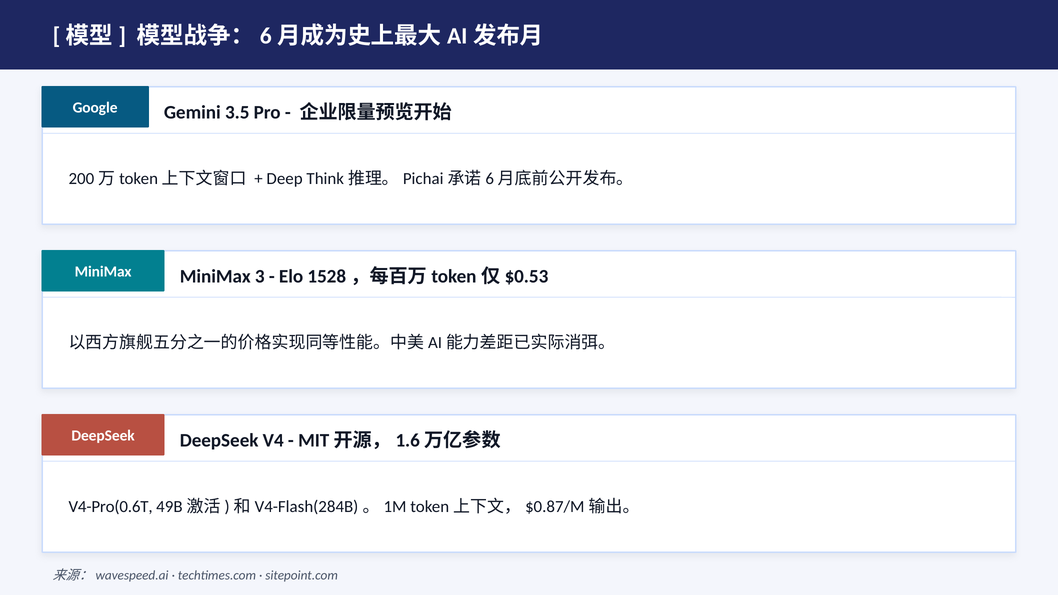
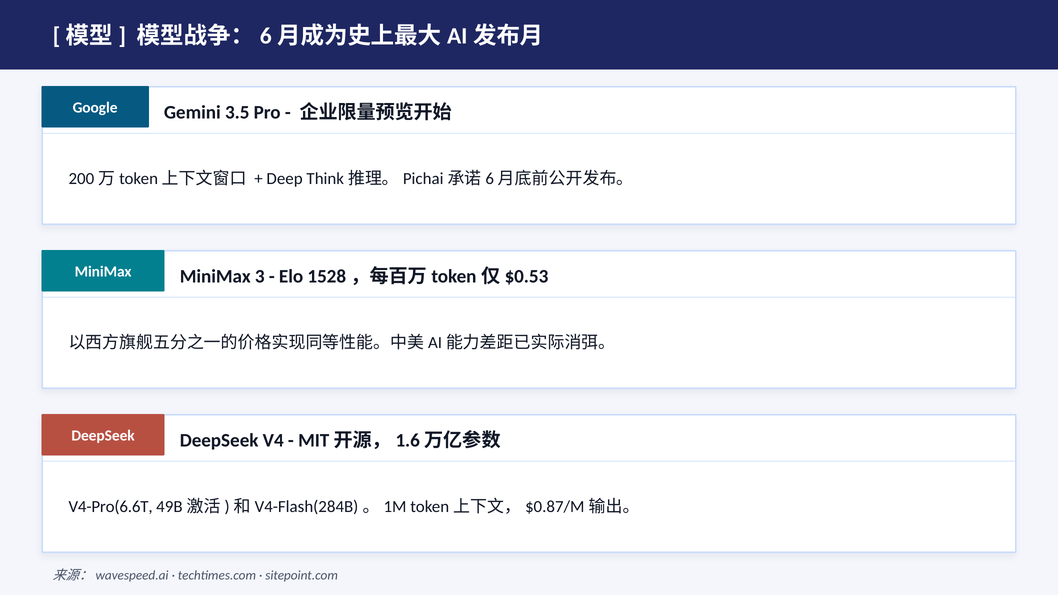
V4-Pro(0.6T: V4-Pro(0.6T -> V4-Pro(6.6T
